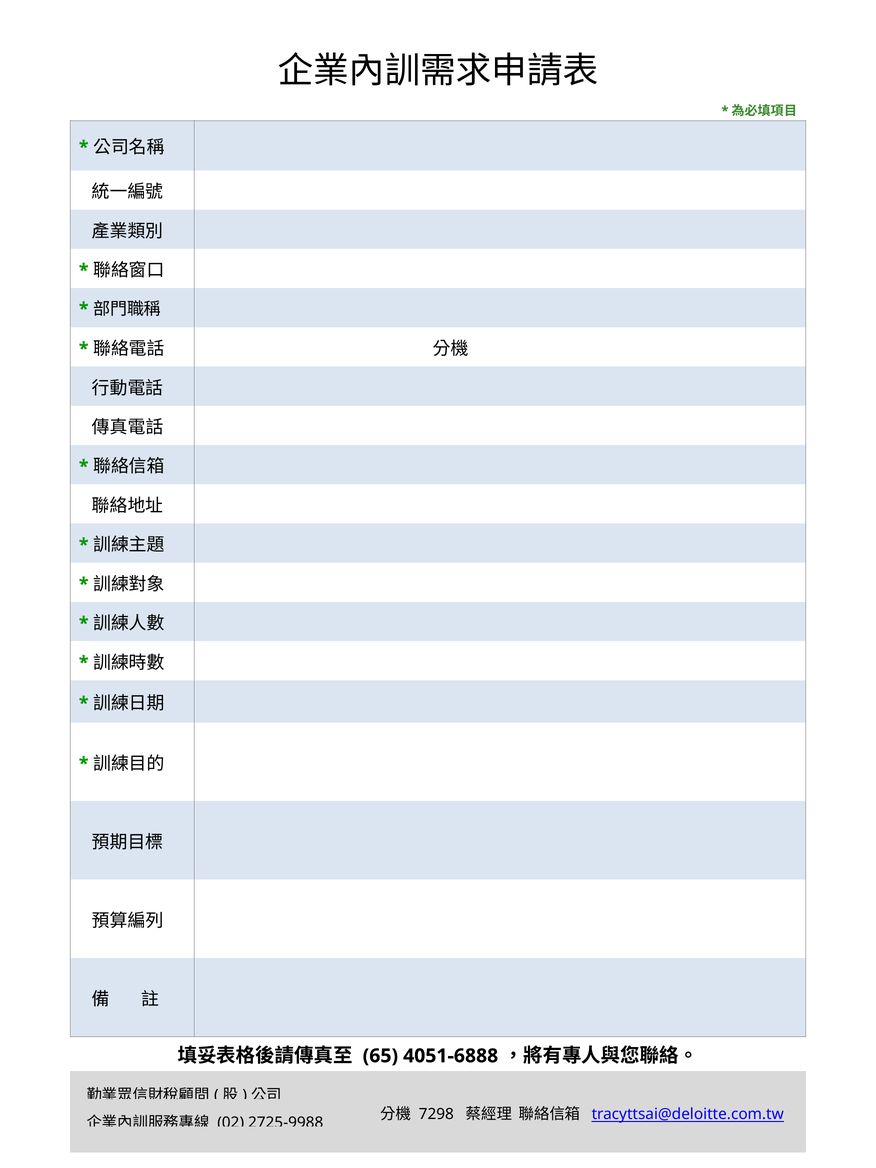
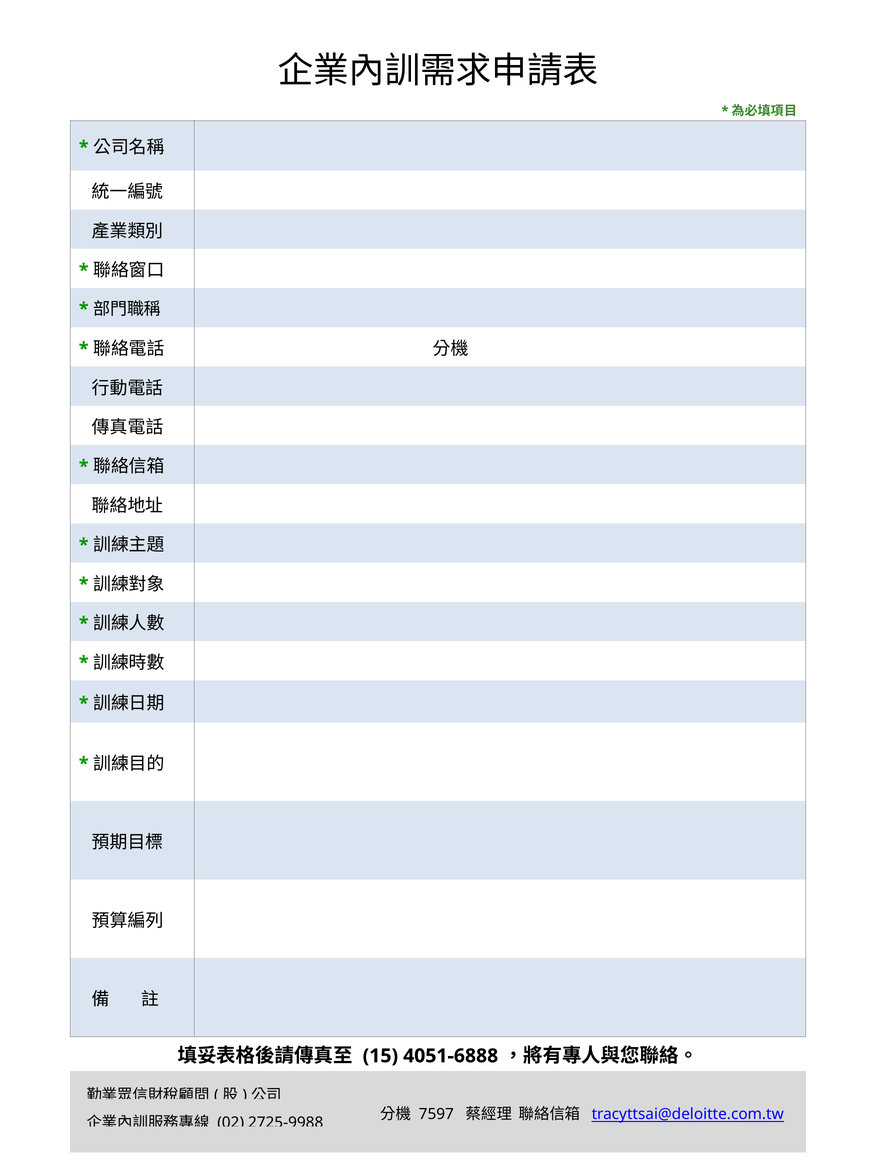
65: 65 -> 15
7298: 7298 -> 7597
